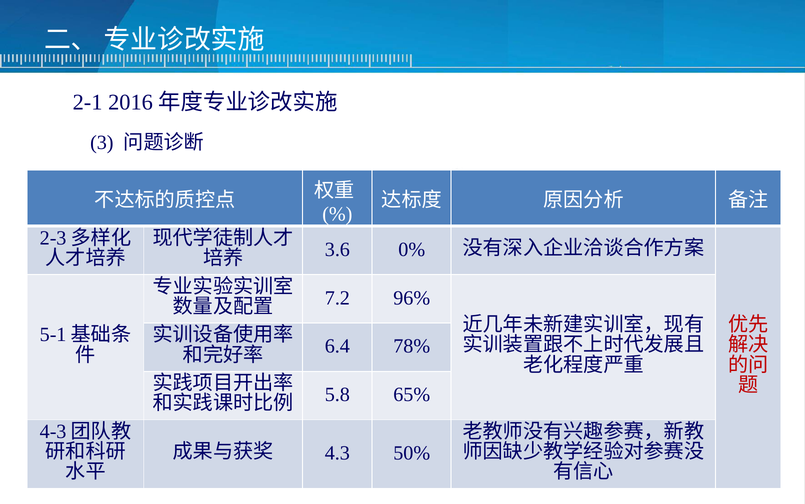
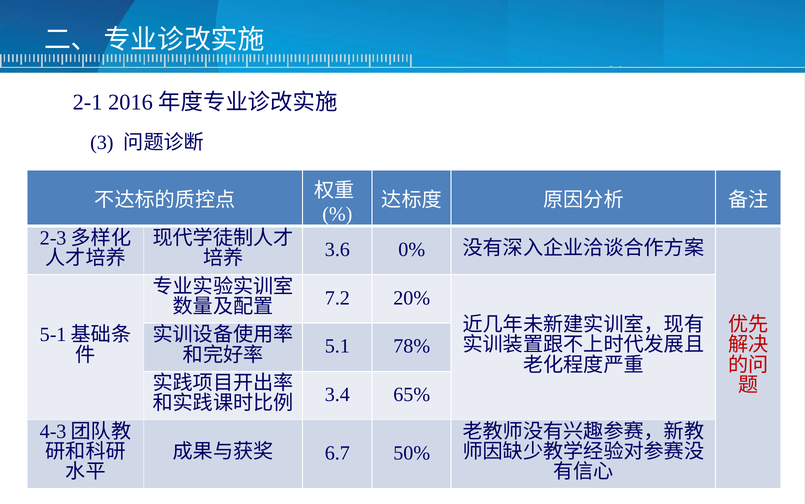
96%: 96% -> 20%
6.4: 6.4 -> 5.1
5.8: 5.8 -> 3.4
4.3: 4.3 -> 6.7
